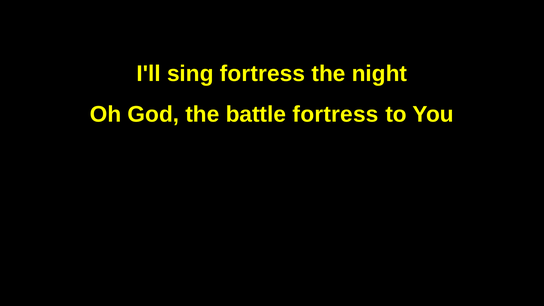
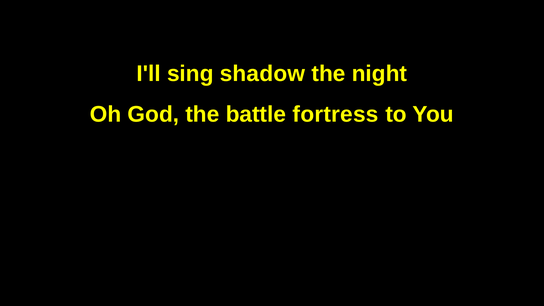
sing fortress: fortress -> shadow
